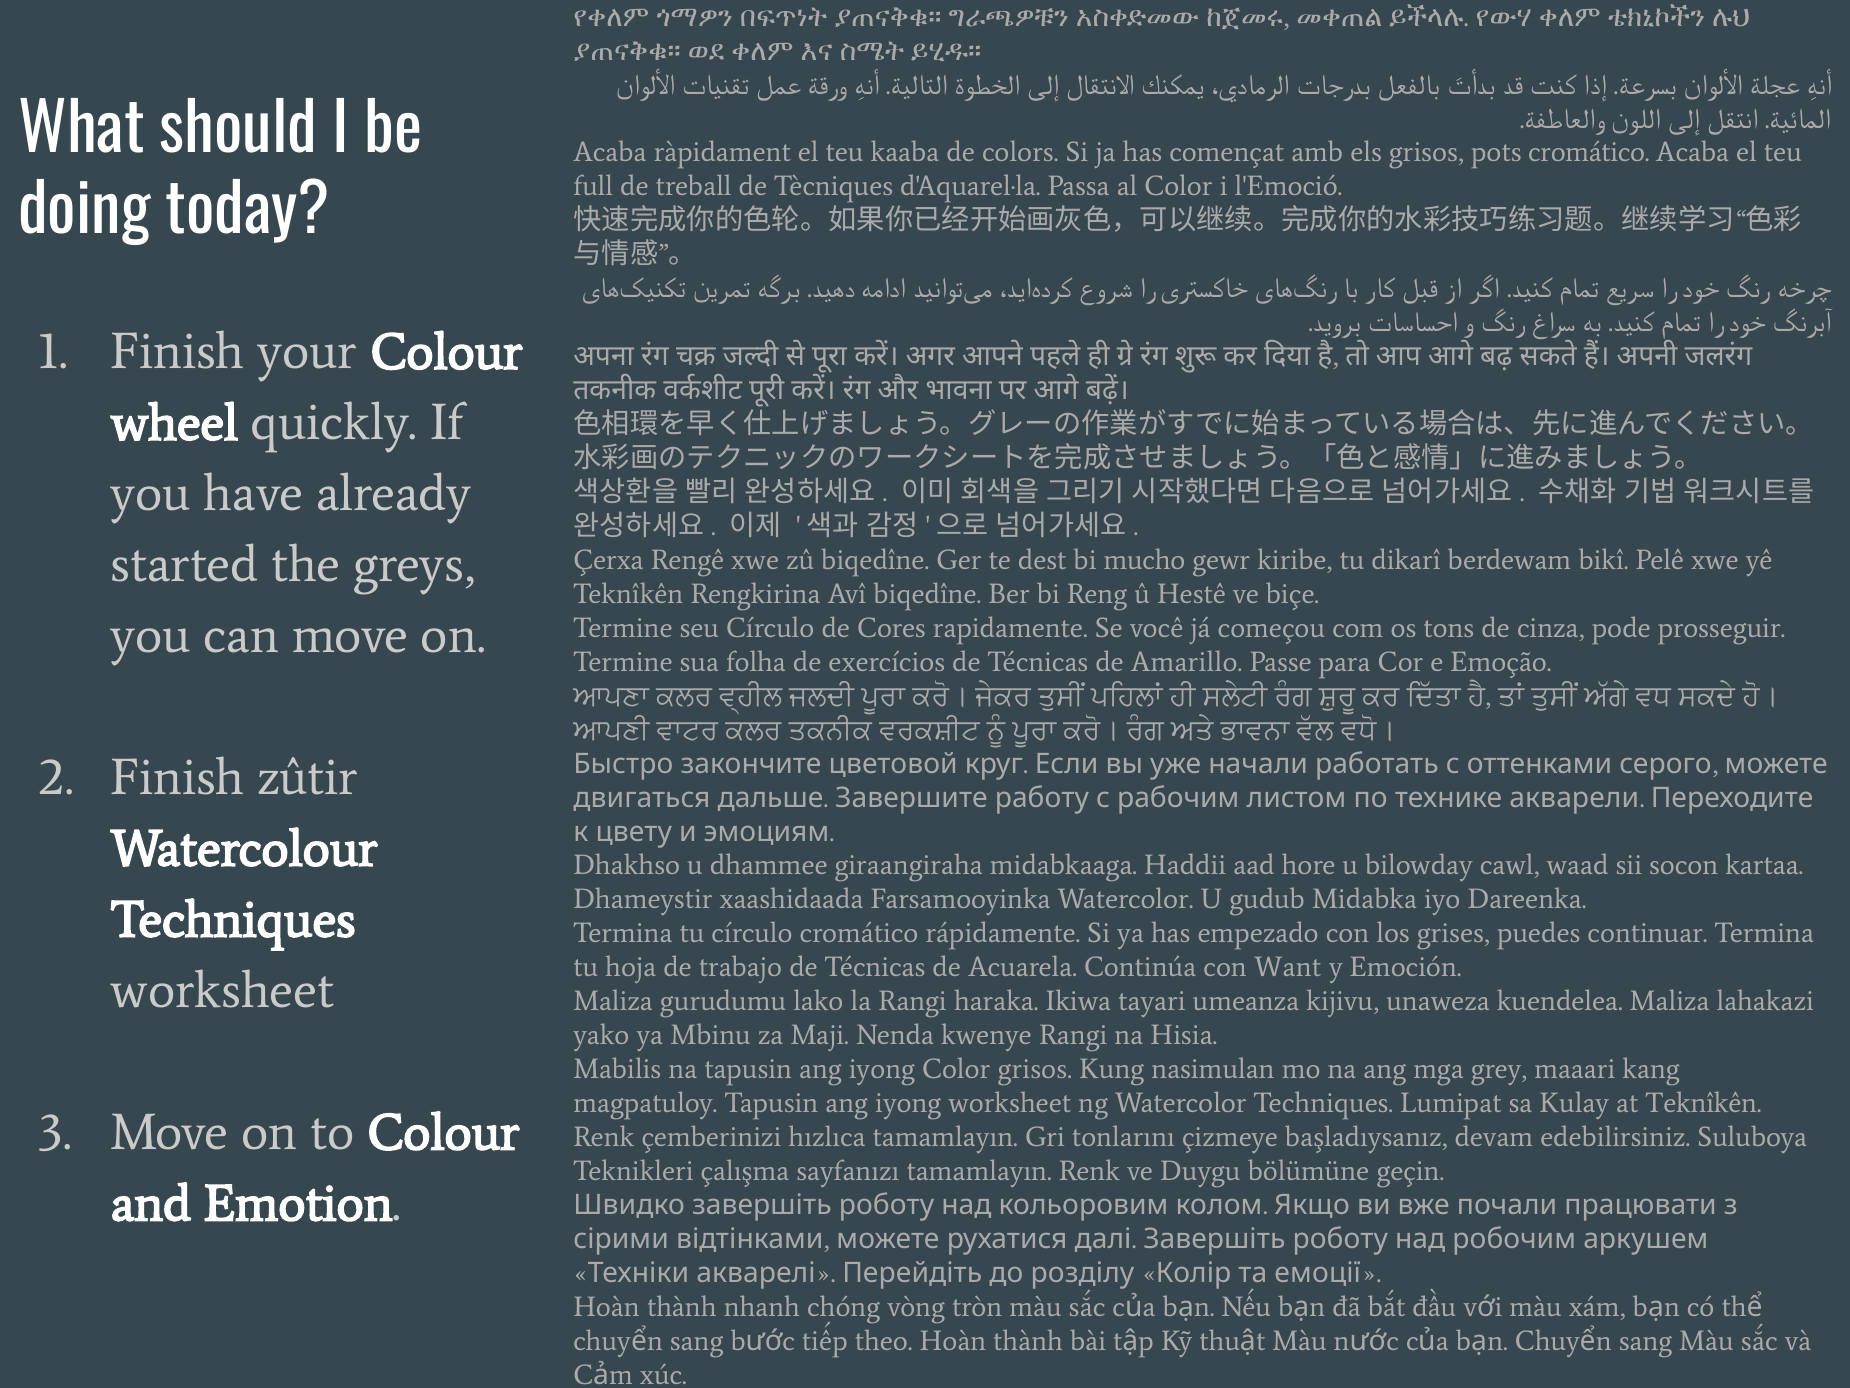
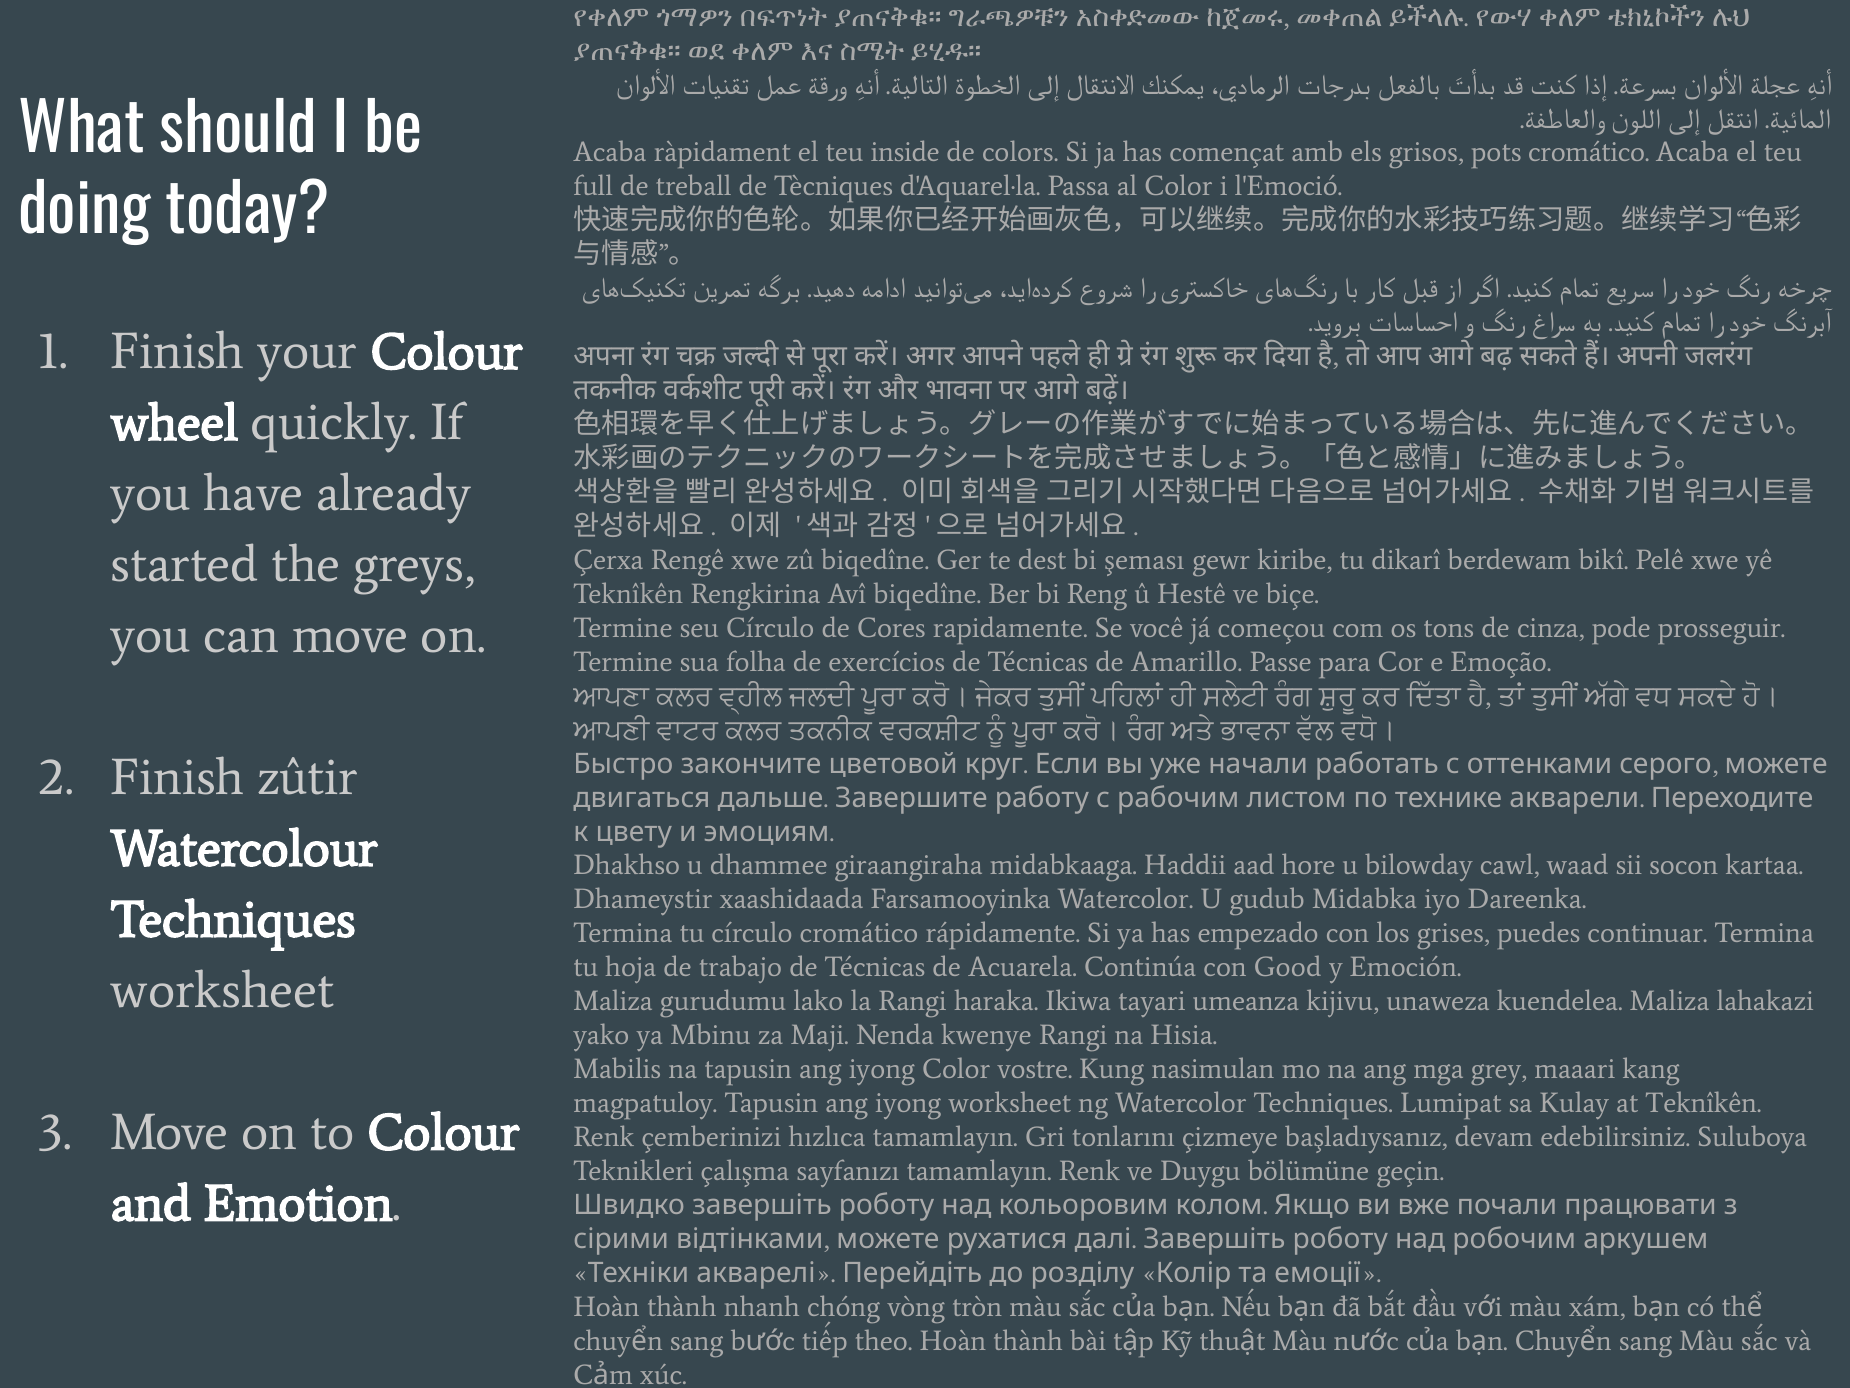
kaaba: kaaba -> inside
mucho: mucho -> şeması
Want: Want -> Good
Color grisos: grisos -> vostre
